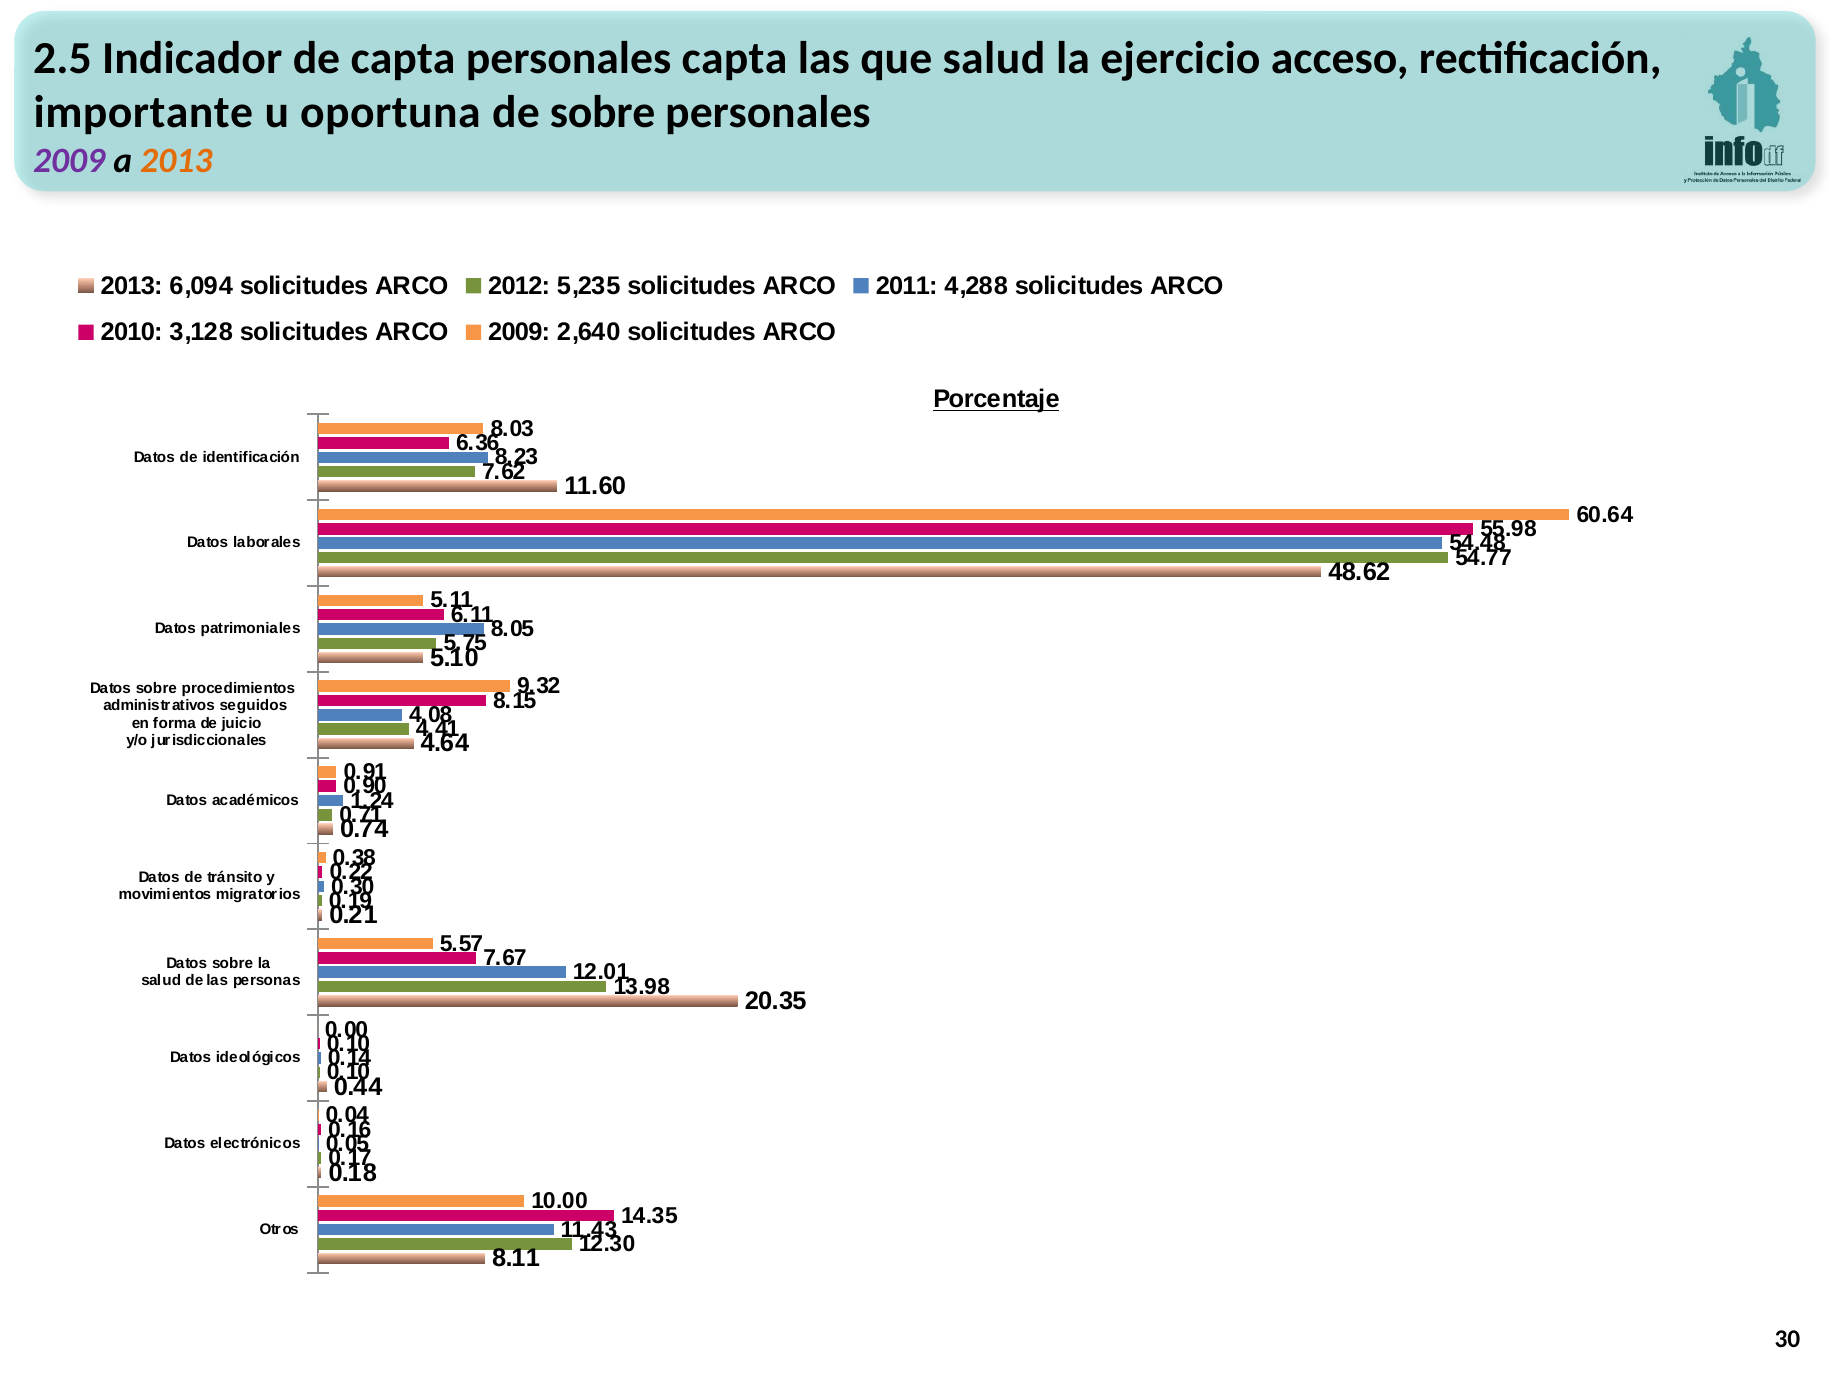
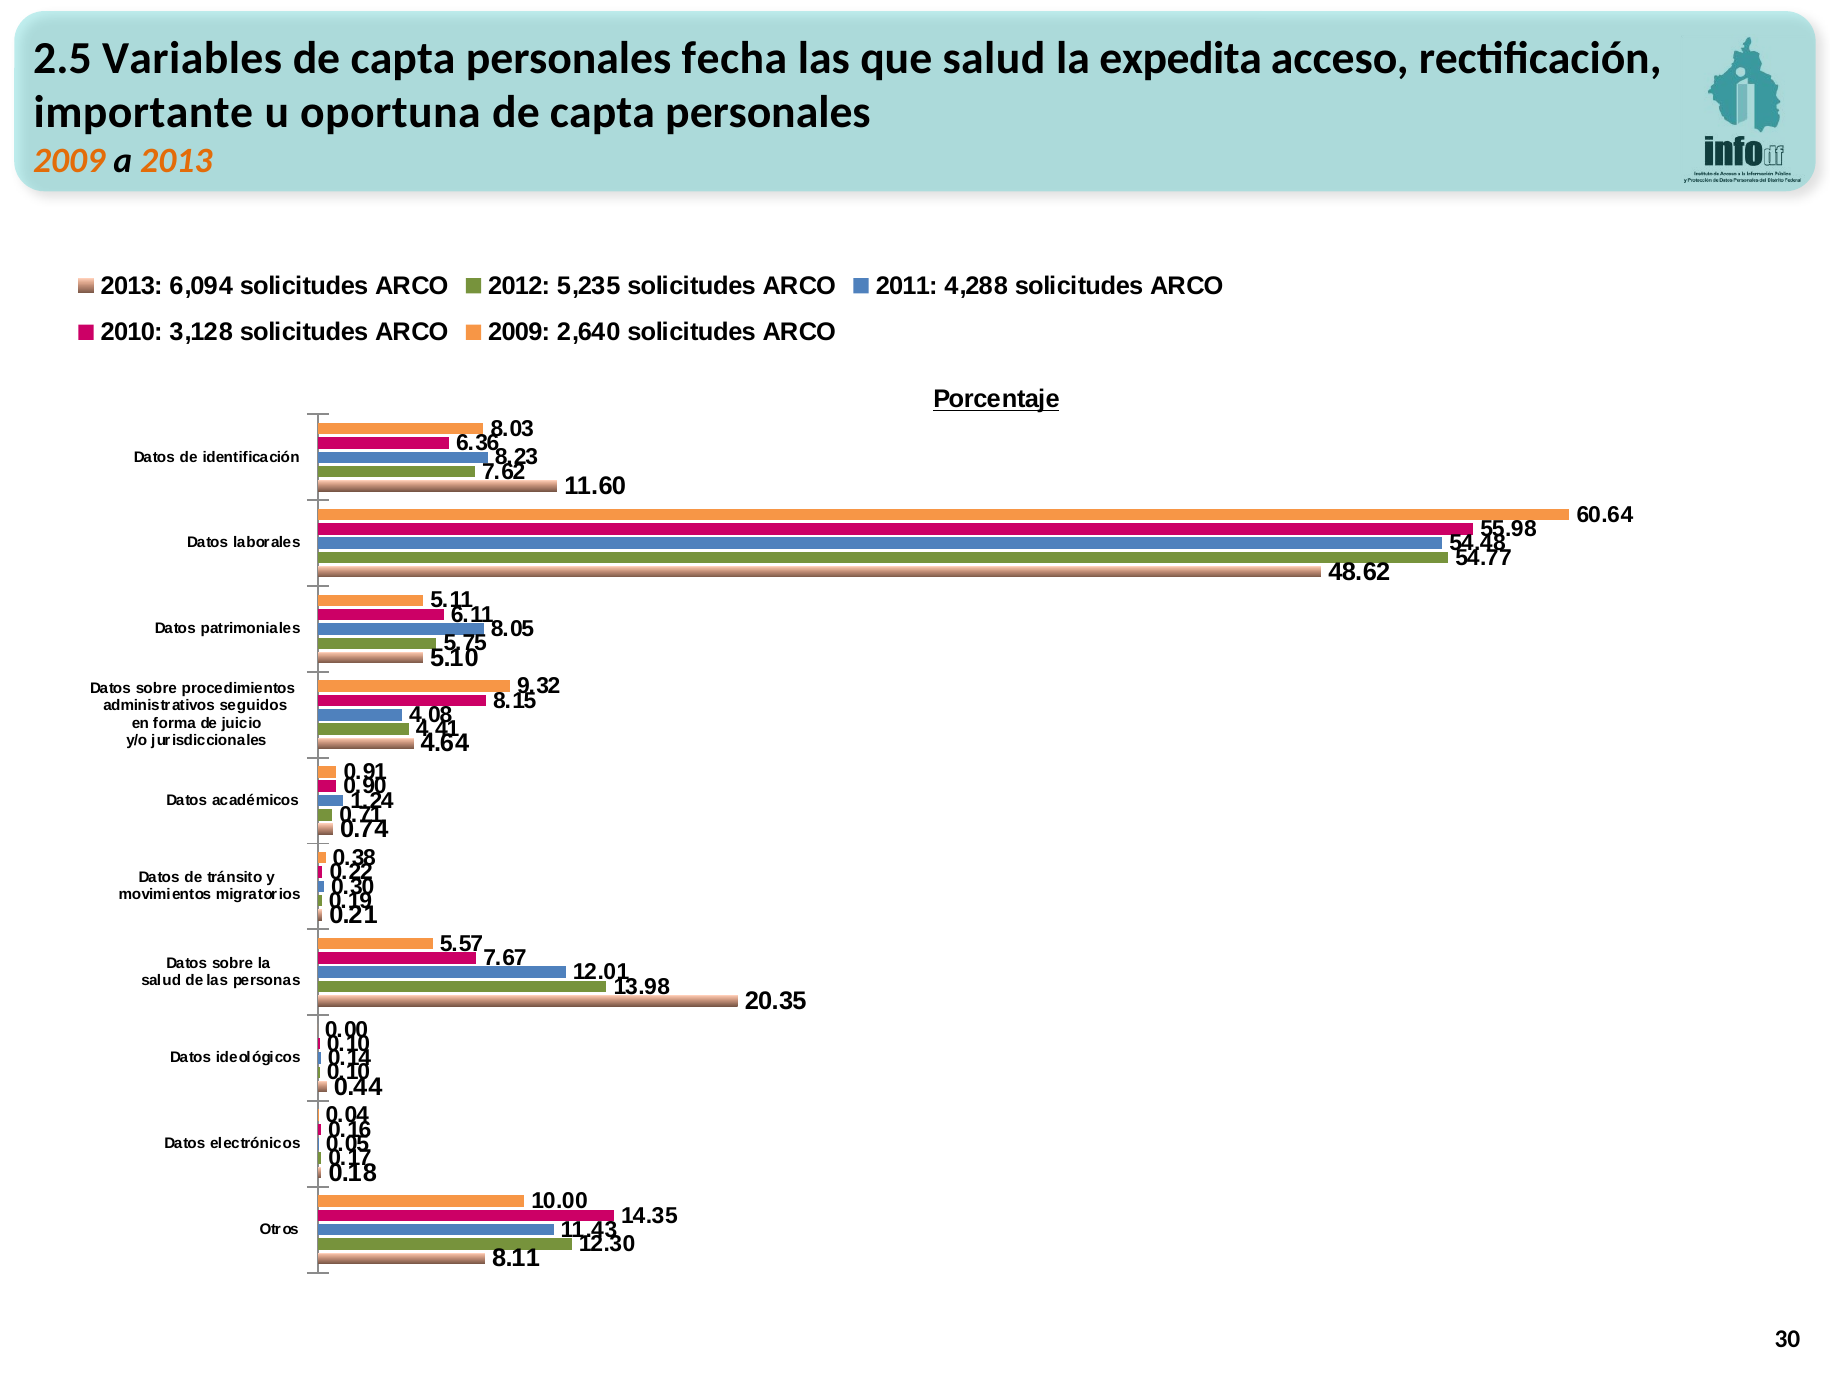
Indicador: Indicador -> Variables
personales capta: capta -> fecha
ejercicio: ejercicio -> expedita
sobre at (603, 113): sobre -> capta
2009 at (69, 161) colour: purple -> orange
